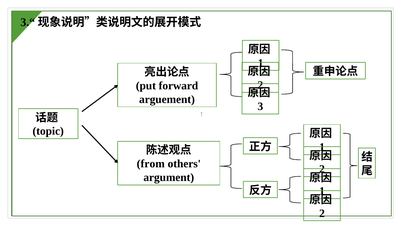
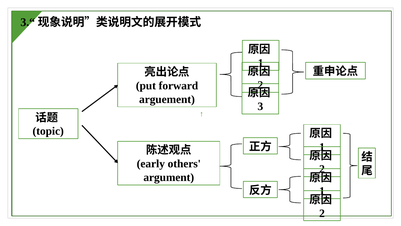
from: from -> early
